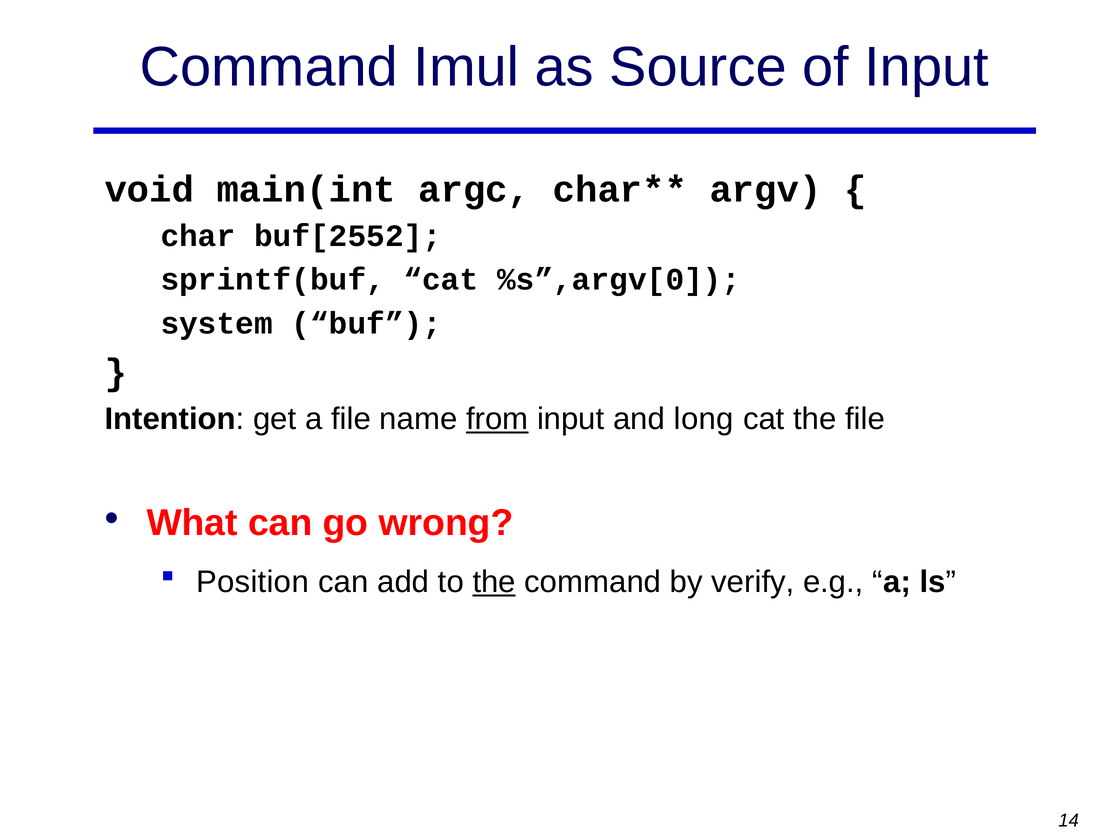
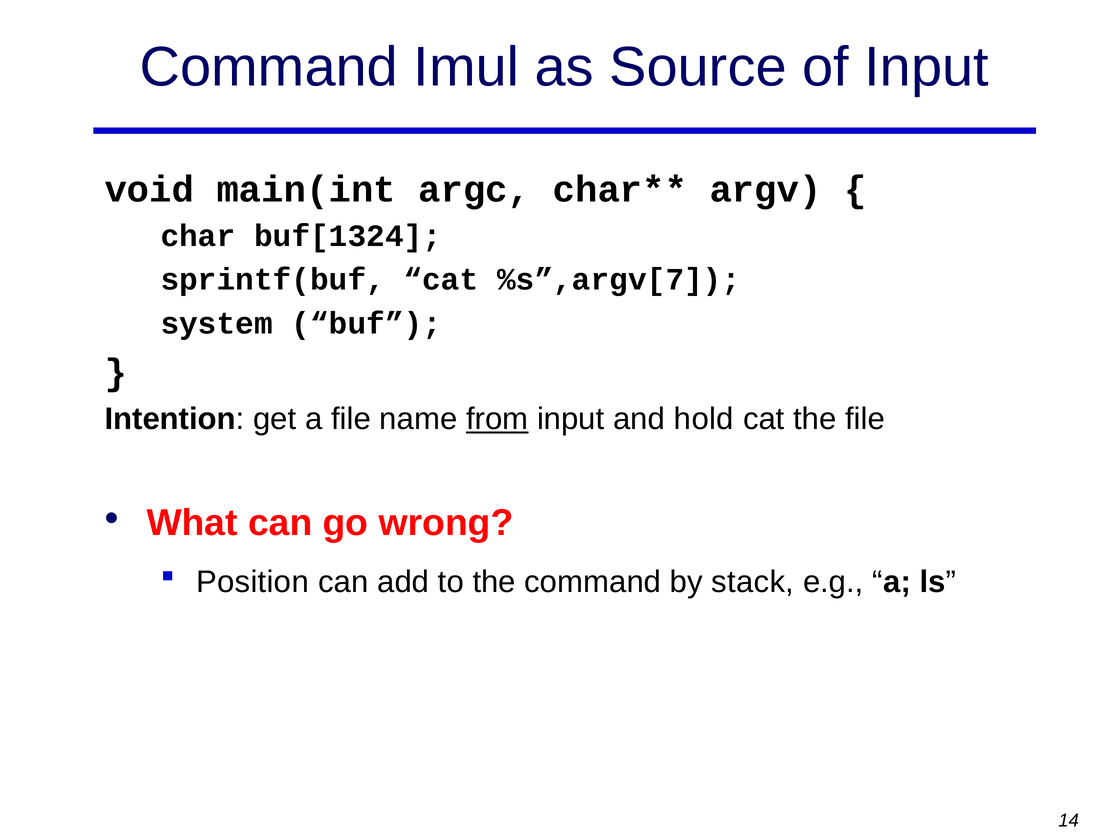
buf[2552: buf[2552 -> buf[1324
%s”,argv[0: %s”,argv[0 -> %s”,argv[7
long: long -> hold
the at (494, 582) underline: present -> none
verify: verify -> stack
